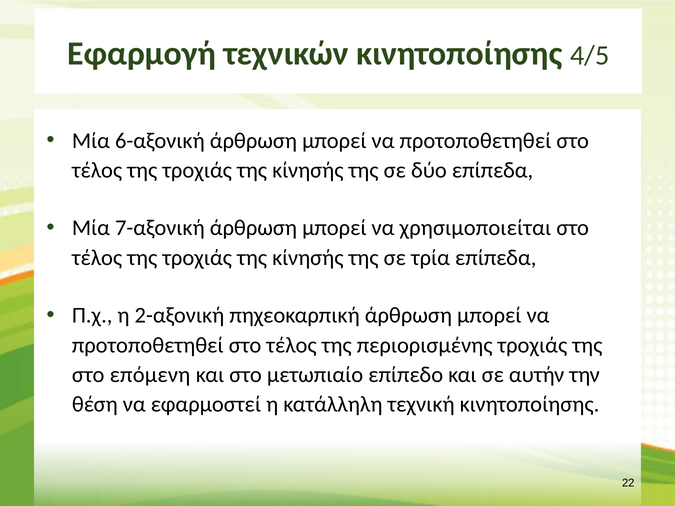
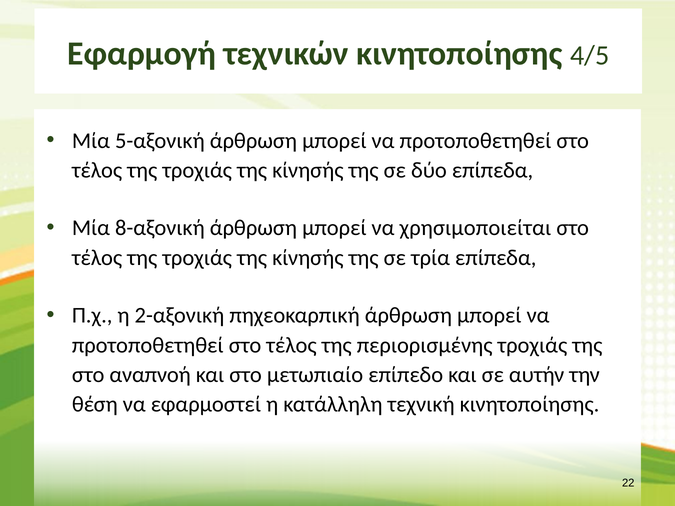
6-αξονική: 6-αξονική -> 5-αξονική
7-αξονική: 7-αξονική -> 8-αξονική
επόμενη: επόμενη -> αναπνοή
